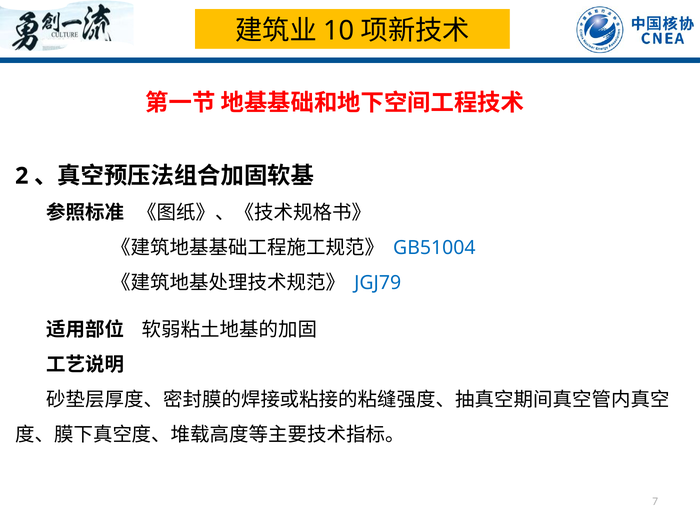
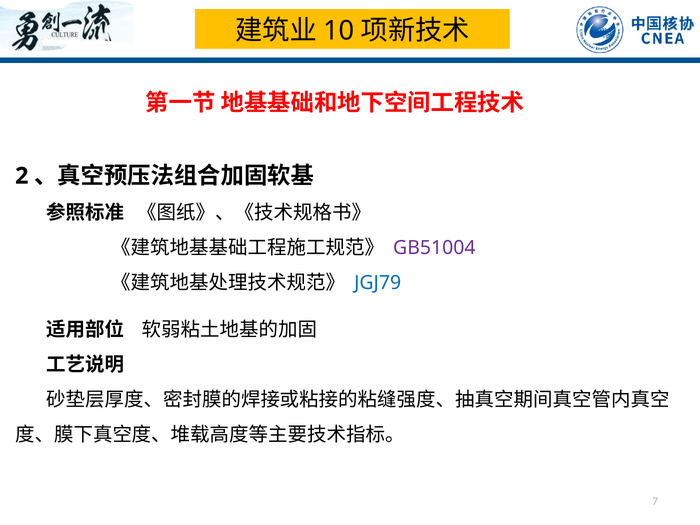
GB51004 colour: blue -> purple
